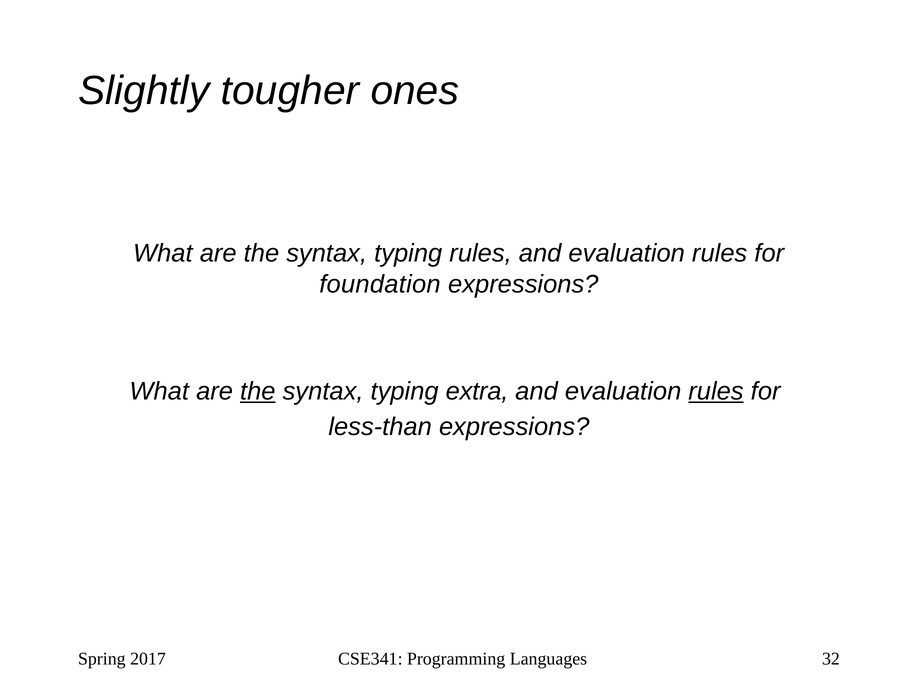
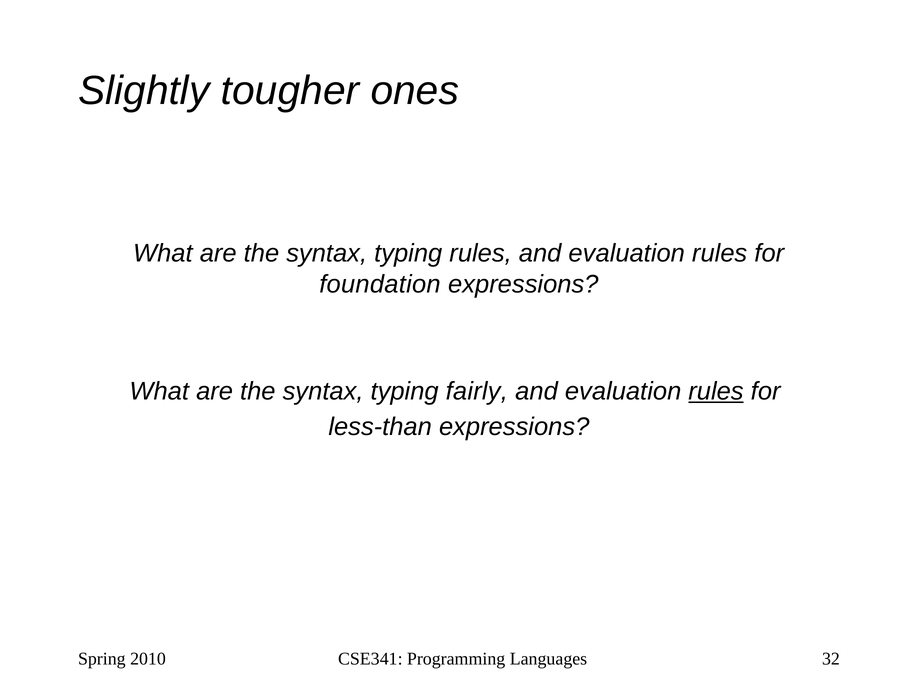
the at (258, 391) underline: present -> none
extra: extra -> fairly
2017: 2017 -> 2010
